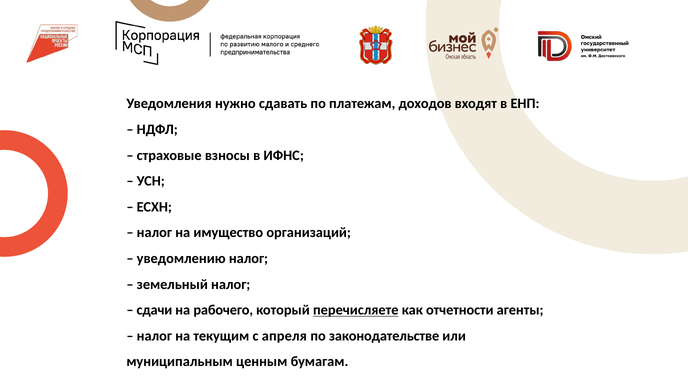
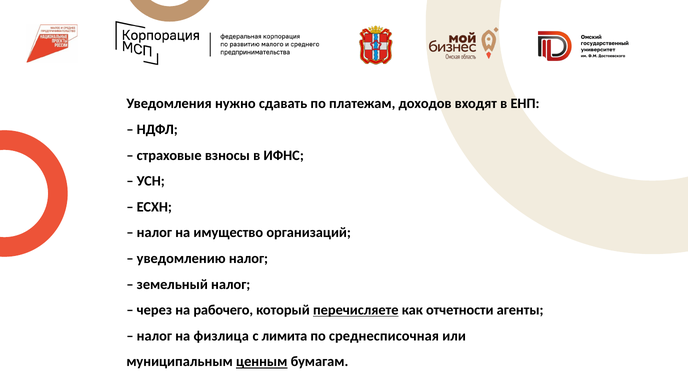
сдачи: сдачи -> через
текущим: текущим -> физлица
апреля: апреля -> лимита
законодательстве: законодательстве -> среднесписочная
ценным underline: none -> present
